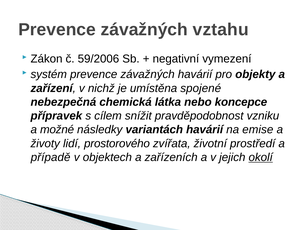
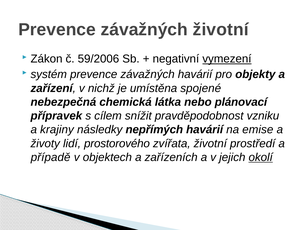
závažných vztahu: vztahu -> životní
vymezení underline: none -> present
koncepce: koncepce -> plánovací
možné: možné -> krajiny
variantách: variantách -> nepřímých
